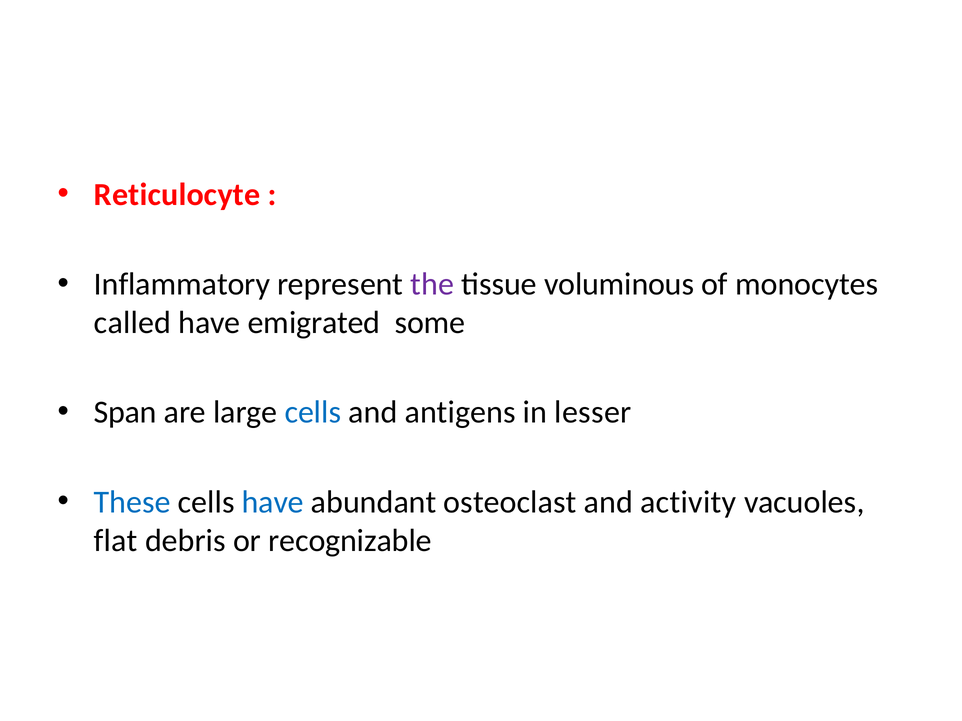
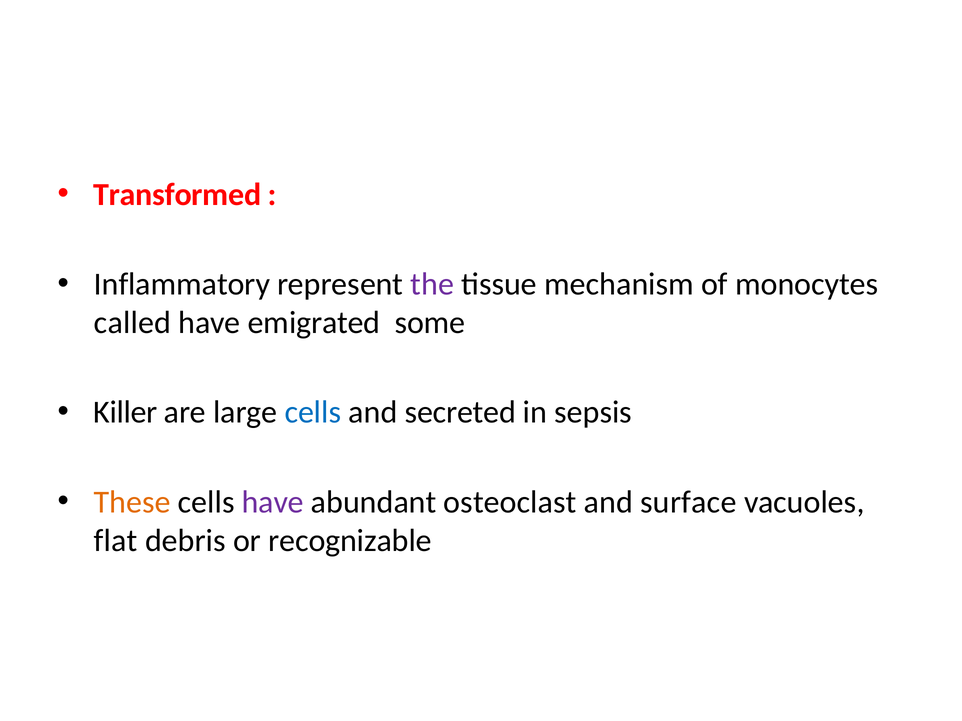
Reticulocyte: Reticulocyte -> Transformed
voluminous: voluminous -> mechanism
Span: Span -> Killer
antigens: antigens -> secreted
lesser: lesser -> sepsis
These colour: blue -> orange
have at (273, 502) colour: blue -> purple
activity: activity -> surface
